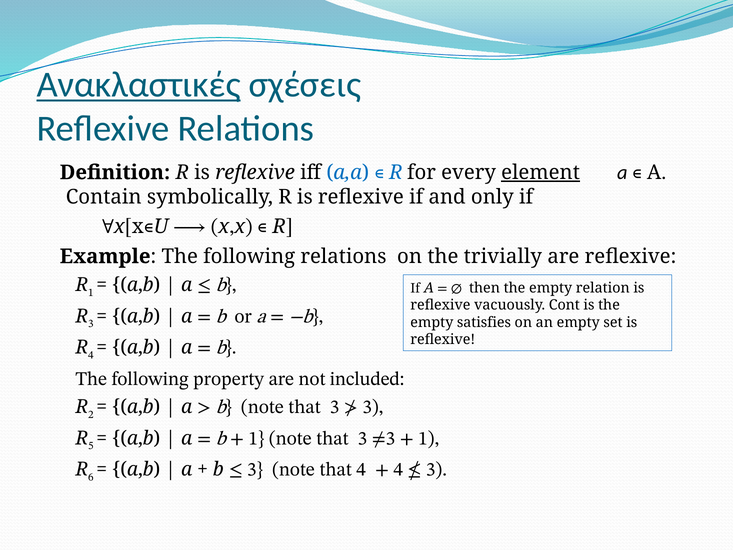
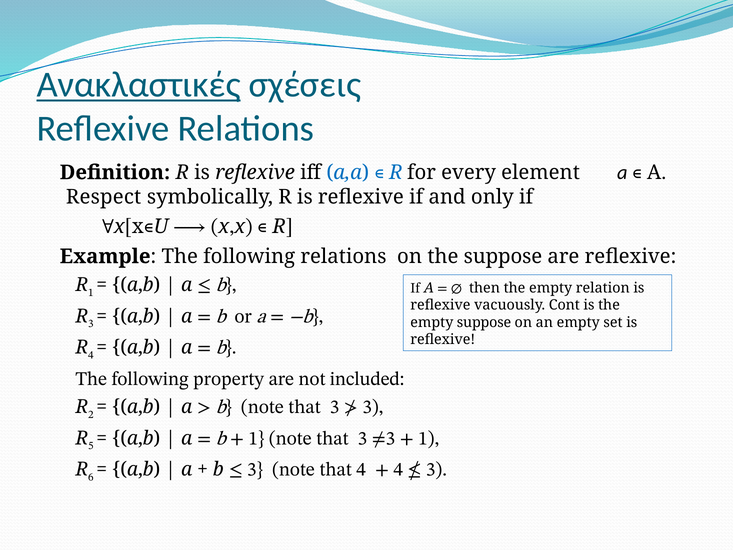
element underline: present -> none
Contain: Contain -> Respect
the trivially: trivially -> suppose
empty satisfies: satisfies -> suppose
